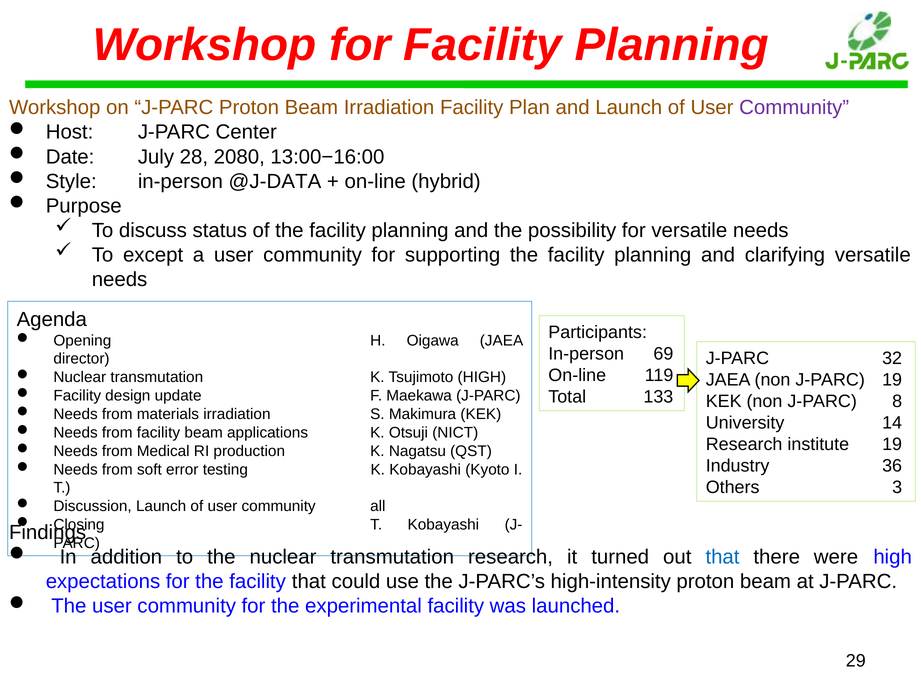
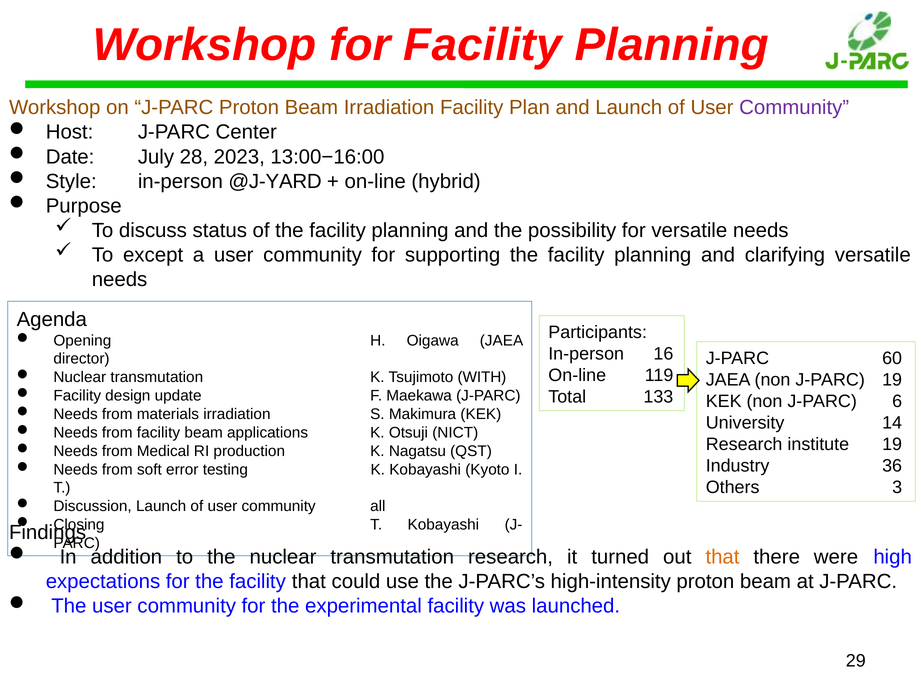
2080: 2080 -> 2023
@J-DATA: @J-DATA -> @J-YARD
69: 69 -> 16
32: 32 -> 60
Tsujimoto HIGH: HIGH -> WITH
8: 8 -> 6
that at (722, 557) colour: blue -> orange
